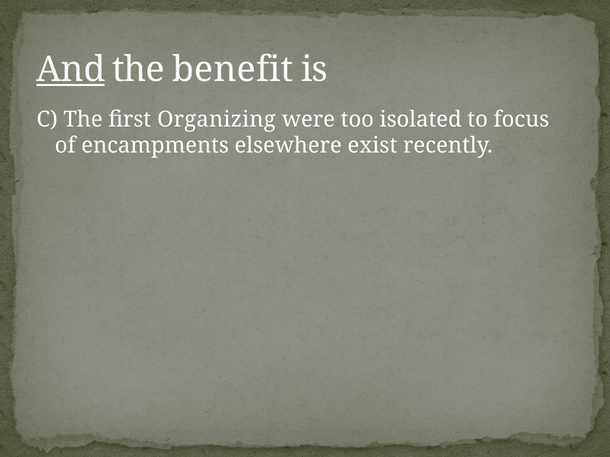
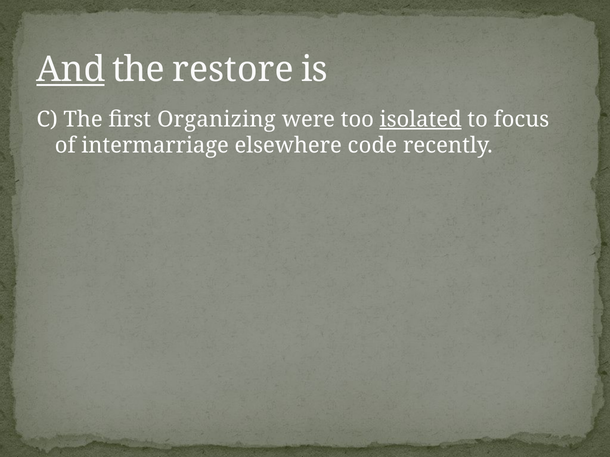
benefit: benefit -> restore
isolated underline: none -> present
encampments: encampments -> intermarriage
exist: exist -> code
